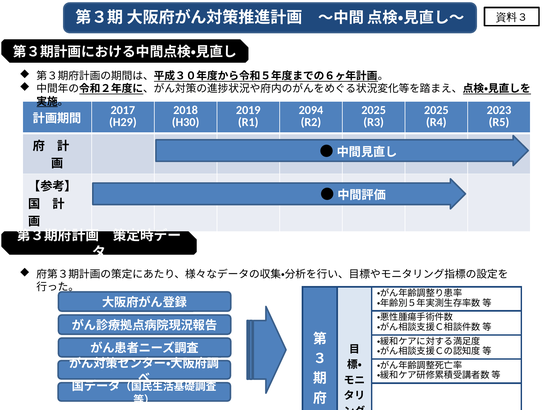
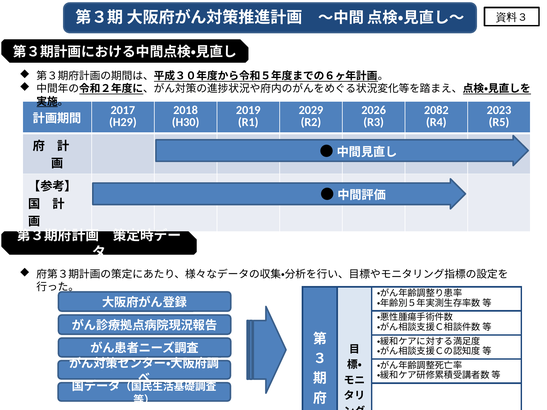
2094: 2094 -> 2029
2025 at (374, 110): 2025 -> 2026
2025 at (436, 110): 2025 -> 2082
